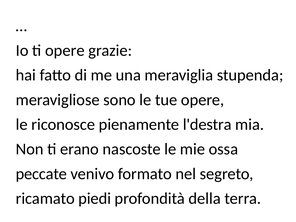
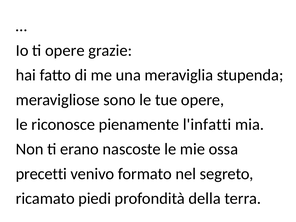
l'destra: l'destra -> l'infatti
peccate: peccate -> precetti
